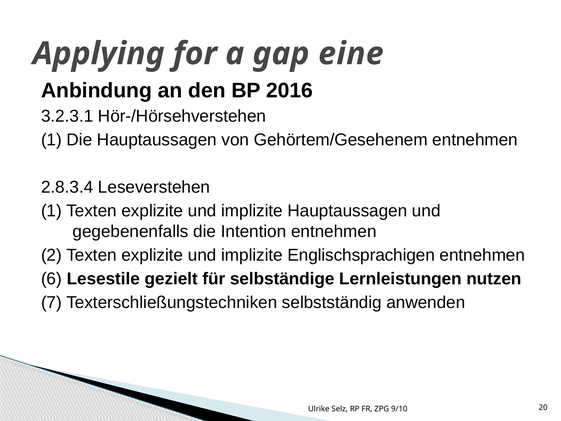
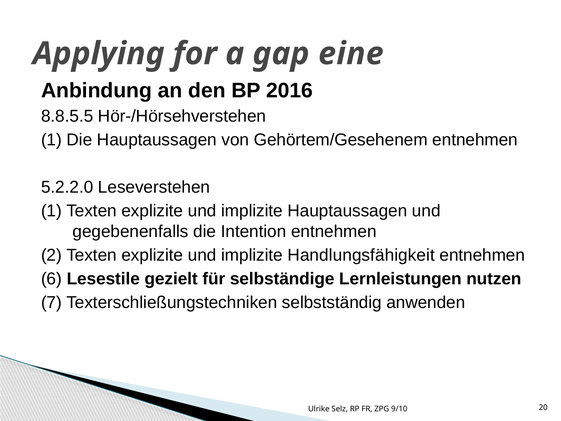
3.2.3.1: 3.2.3.1 -> 8.8.5.5
2.8.3.4: 2.8.3.4 -> 5.2.2.0
Englischsprachigen: Englischsprachigen -> Handlungsfähigkeit
